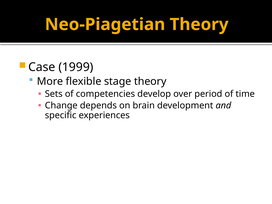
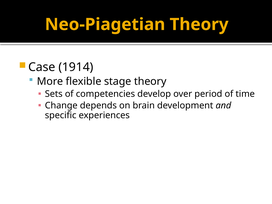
1999: 1999 -> 1914
